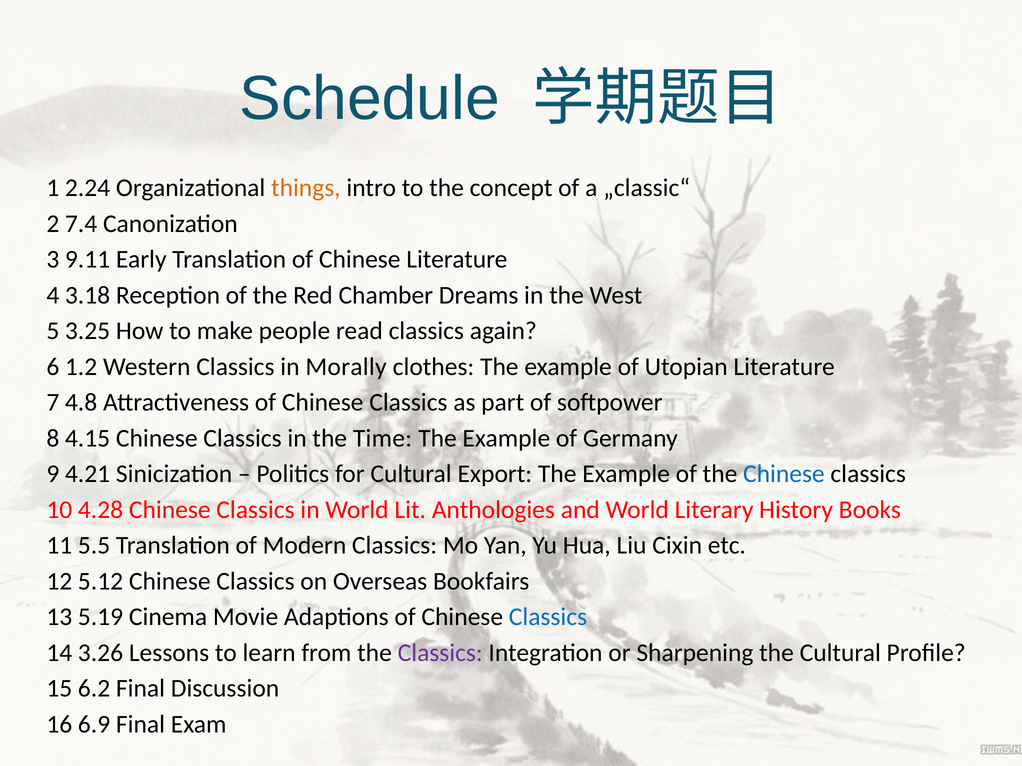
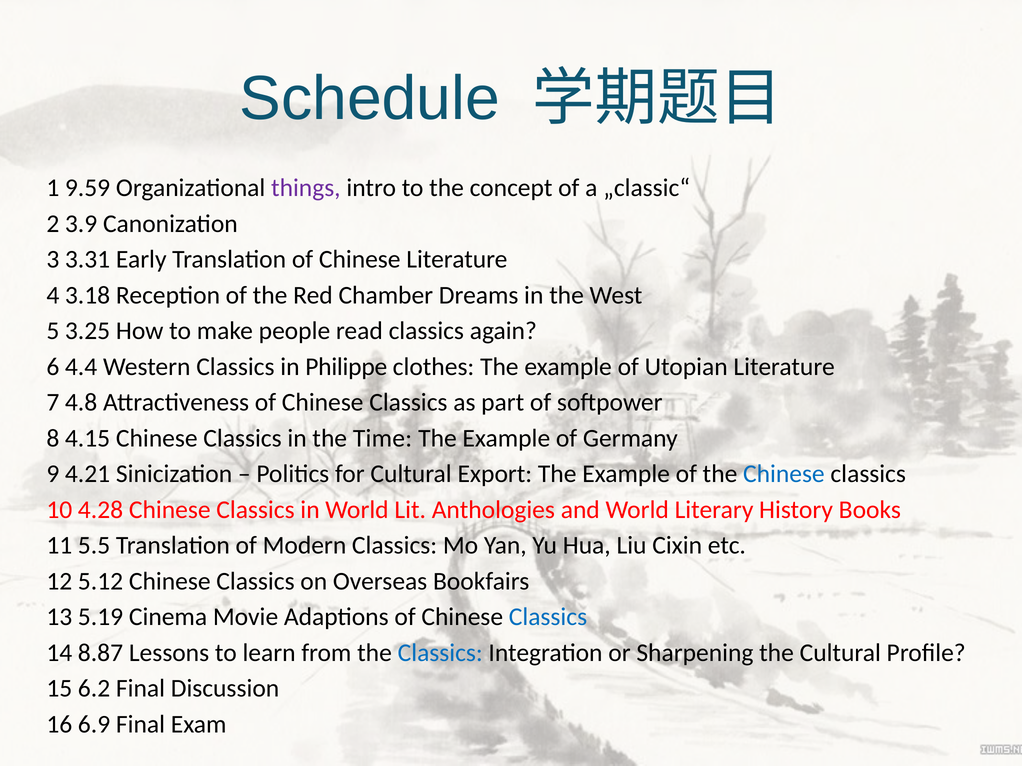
2.24: 2.24 -> 9.59
things colour: orange -> purple
7.4: 7.4 -> 3.9
9.11: 9.11 -> 3.31
1.2: 1.2 -> 4.4
Morally: Morally -> Philippe
3.26: 3.26 -> 8.87
Classics at (440, 653) colour: purple -> blue
